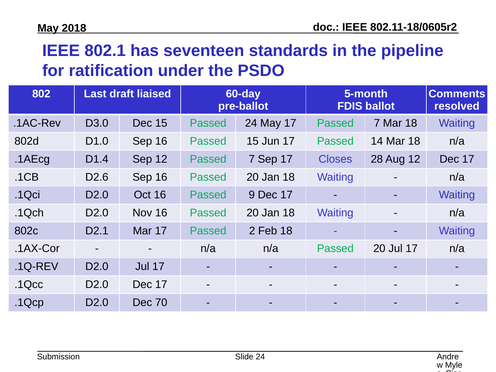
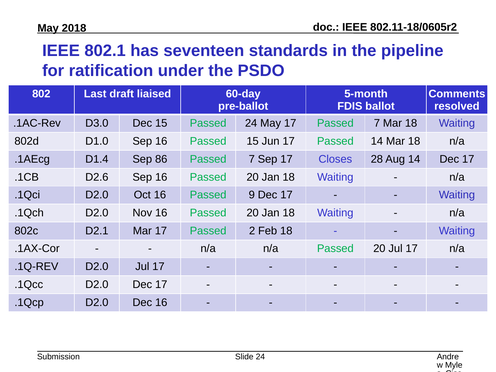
Sep 12: 12 -> 86
Aug 12: 12 -> 14
Dec 70: 70 -> 16
